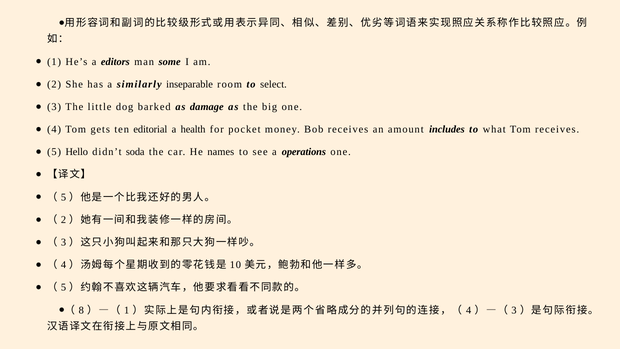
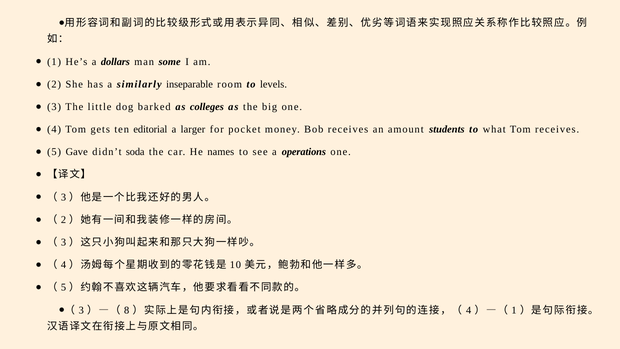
editors: editors -> dollars
select: select -> levels
damage: damage -> colleges
health: health -> larger
includes: includes -> students
Hello: Hello -> Gave
5 at (63, 197): 5 -> 3
8 at (81, 310): 8 -> 3
1 at (127, 310): 1 -> 8
3 at (514, 310): 3 -> 1
